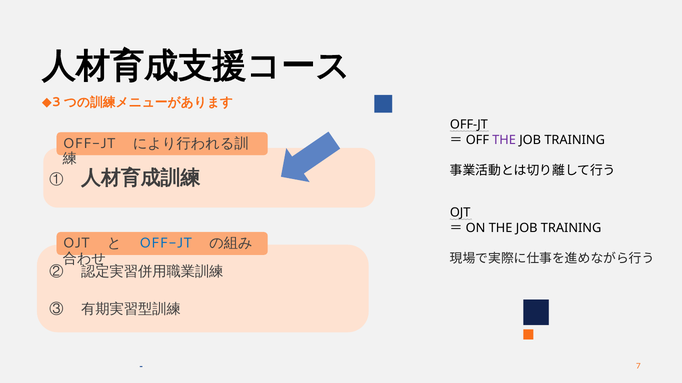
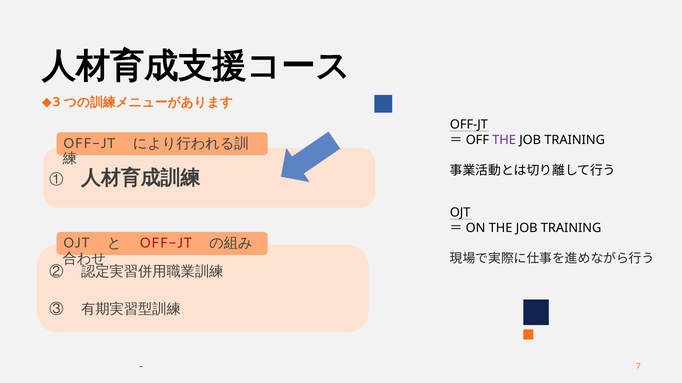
OFF-JT at (165, 244) colour: blue -> red
